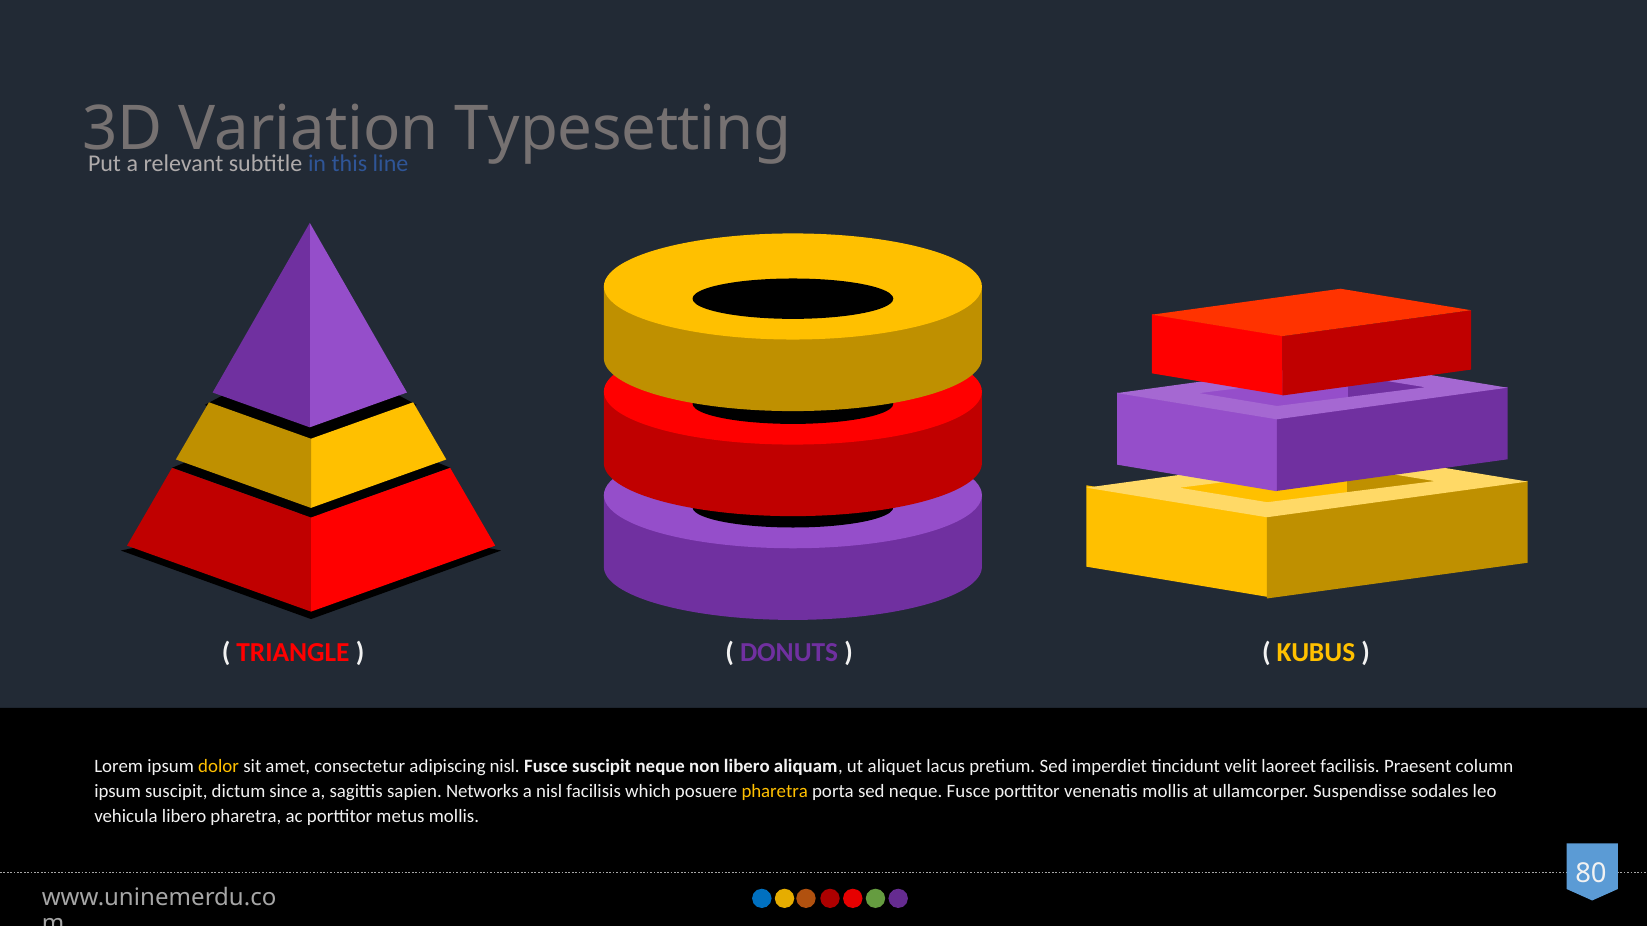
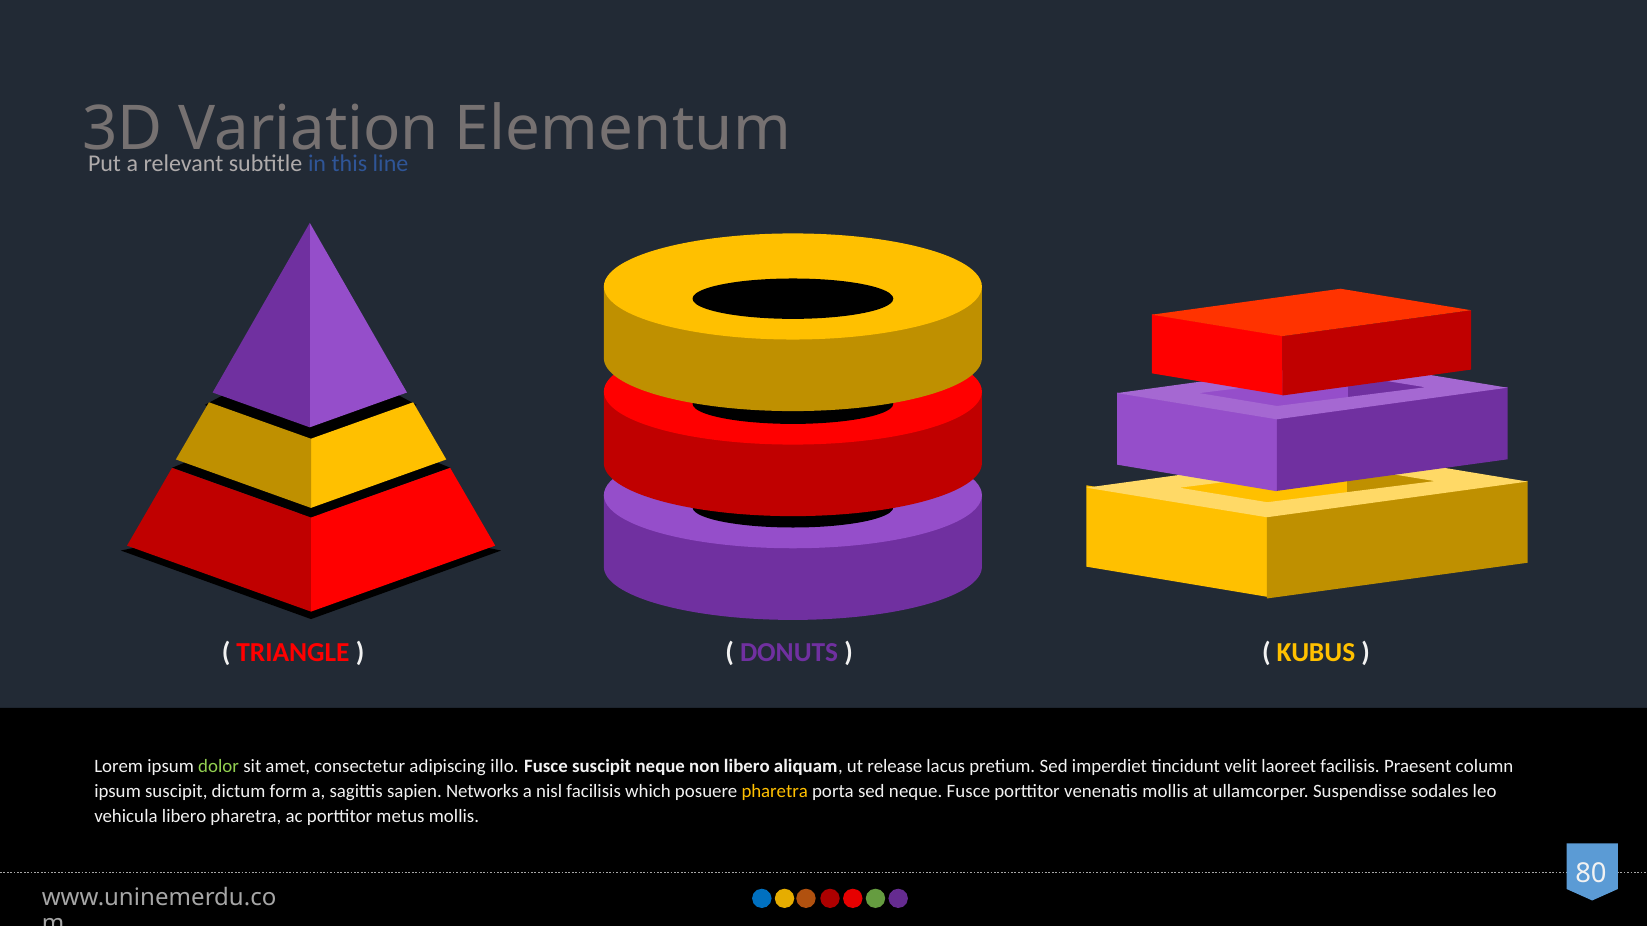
Typesetting: Typesetting -> Elementum
dolor colour: yellow -> light green
adipiscing nisl: nisl -> illo
aliquet: aliquet -> release
since: since -> form
